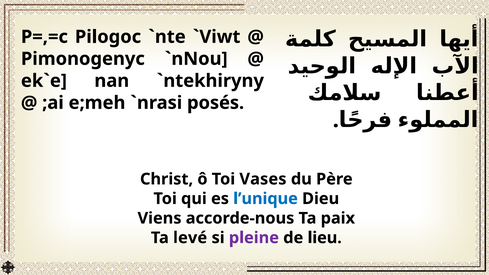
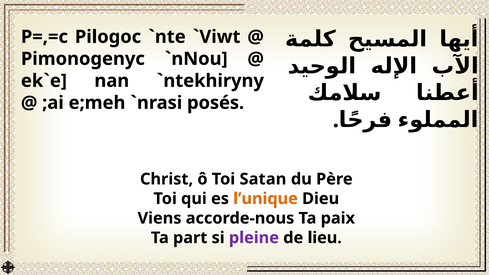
Vases: Vases -> Satan
l’unique colour: blue -> orange
levé: levé -> part
